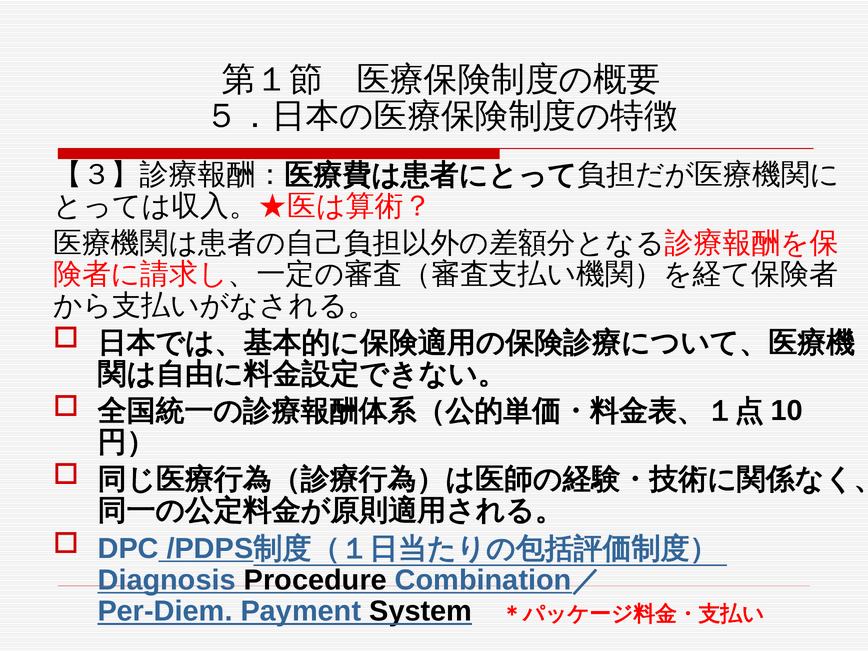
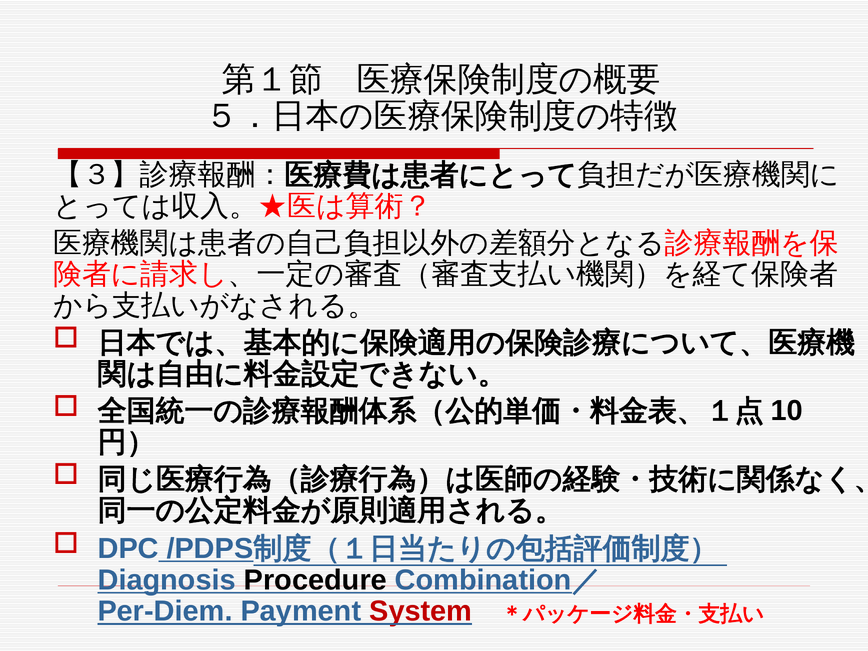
System colour: black -> red
